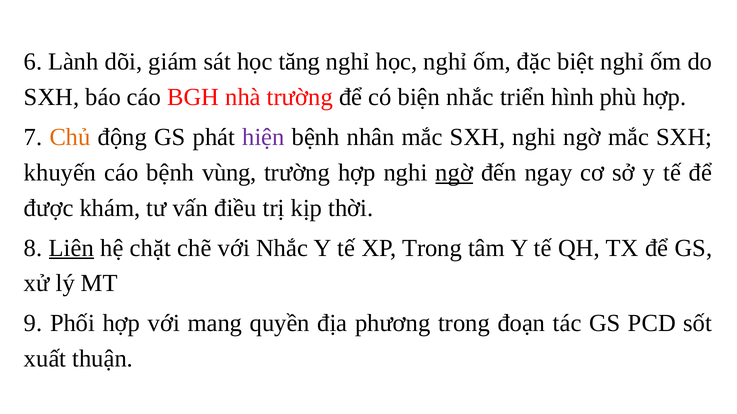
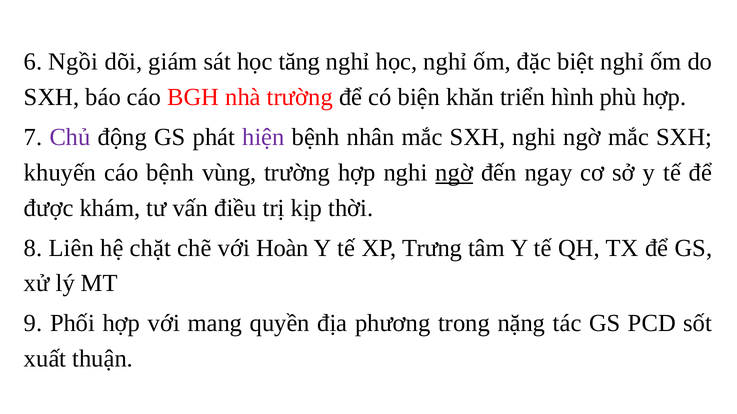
Lành: Lành -> Ngồi
biện nhắc: nhắc -> khăn
Chủ colour: orange -> purple
Liên underline: present -> none
với Nhắc: Nhắc -> Hoàn
XP Trong: Trong -> Trưng
đoạn: đoạn -> nặng
